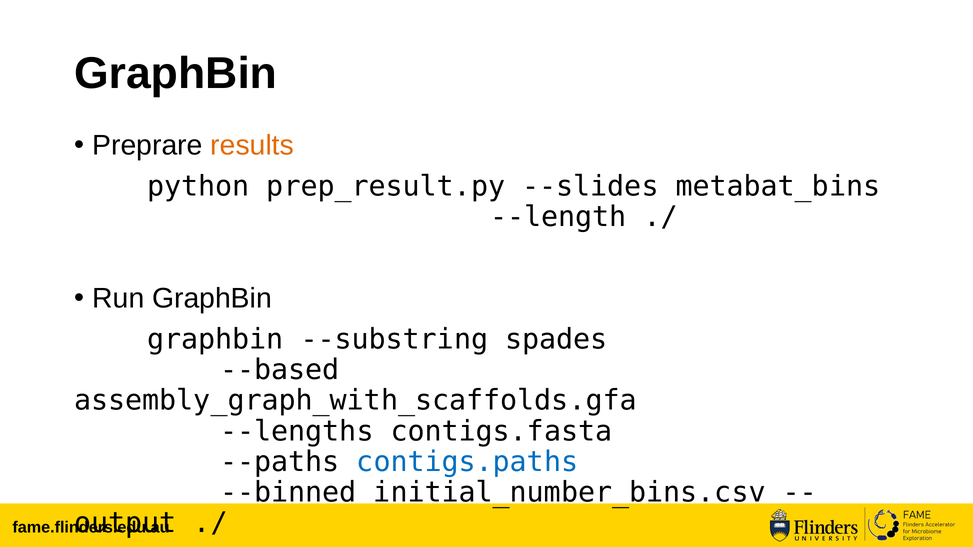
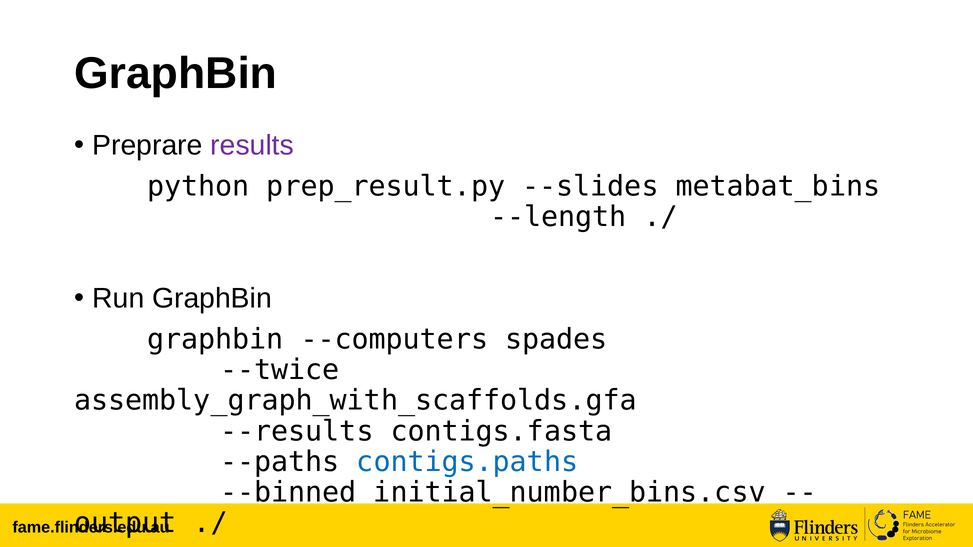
results colour: orange -> purple
--substring: --substring -> --computers
--based: --based -> --twice
--lengths: --lengths -> --results
